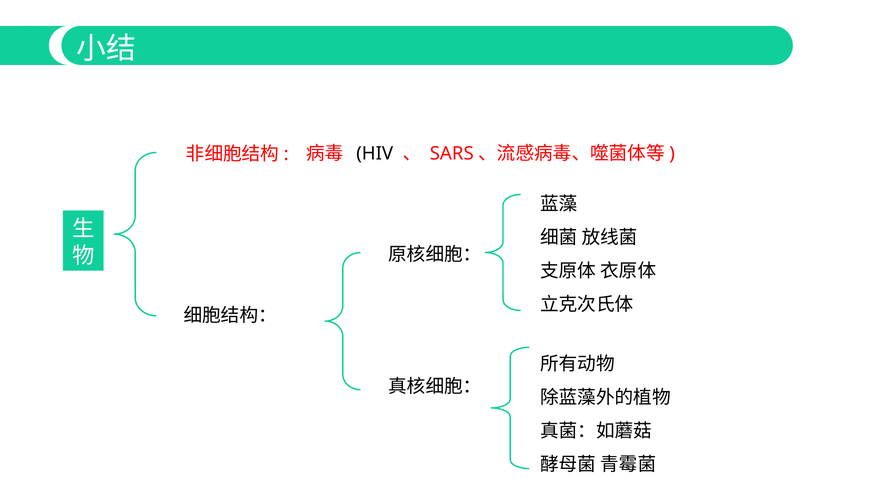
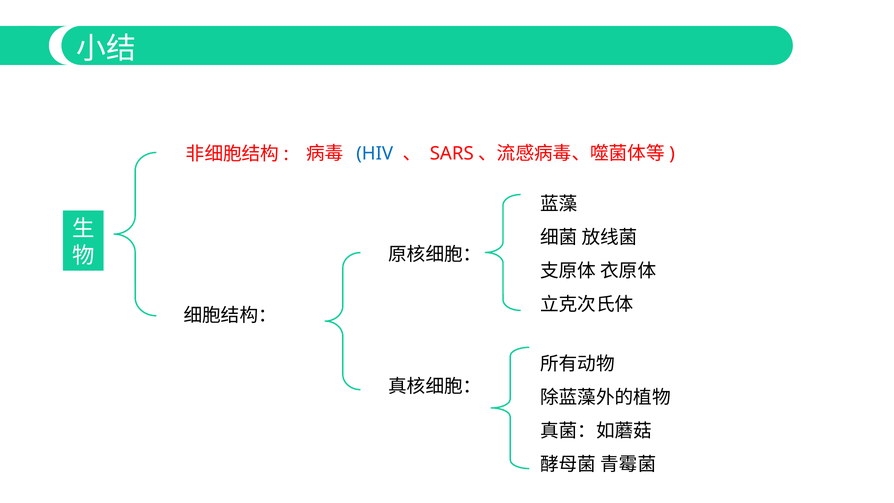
HIV colour: black -> blue
